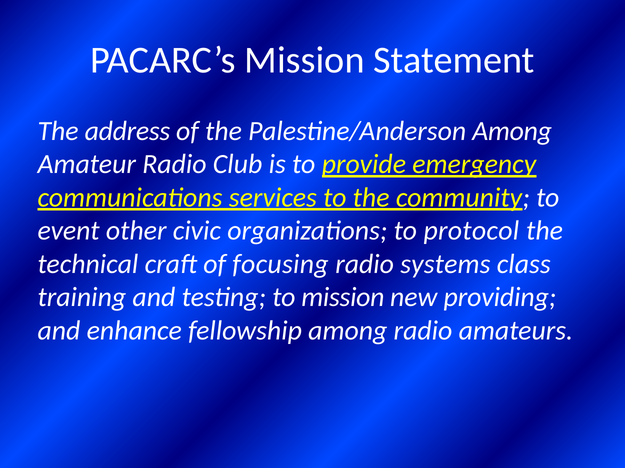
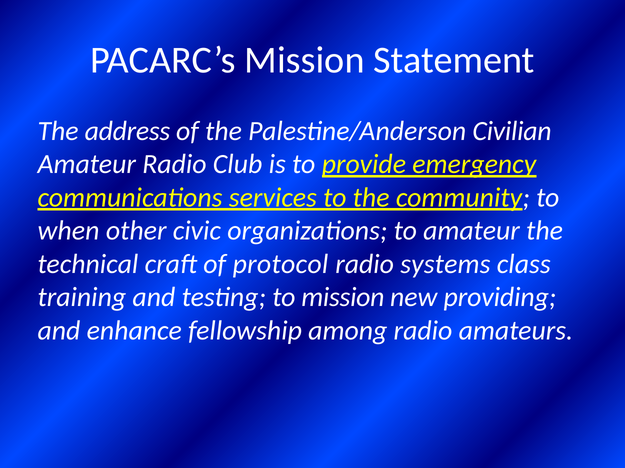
Palestine/Anderson Among: Among -> Civilian
event: event -> when
to protocol: protocol -> amateur
focusing: focusing -> protocol
